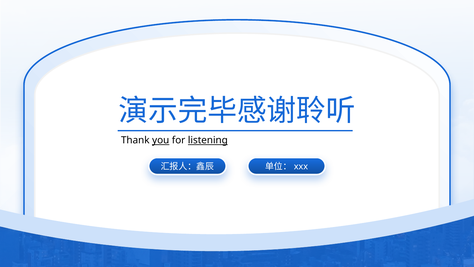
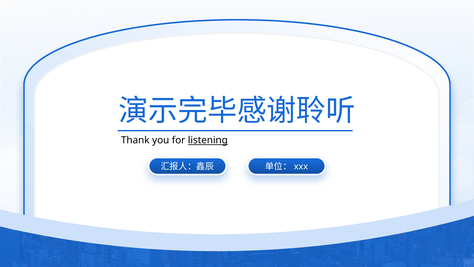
you underline: present -> none
